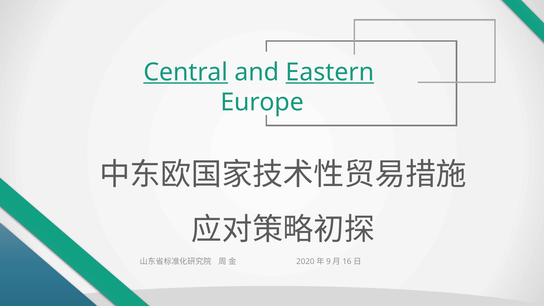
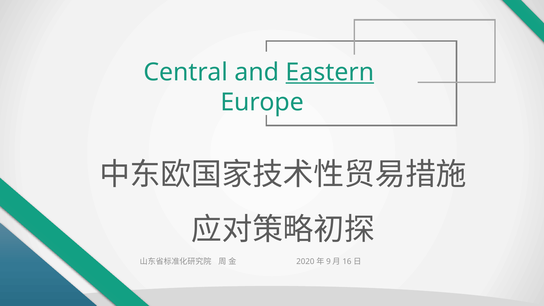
Central underline: present -> none
